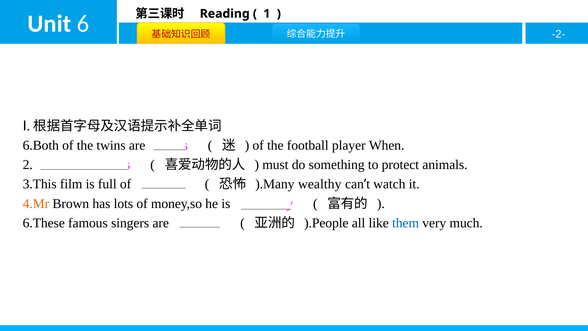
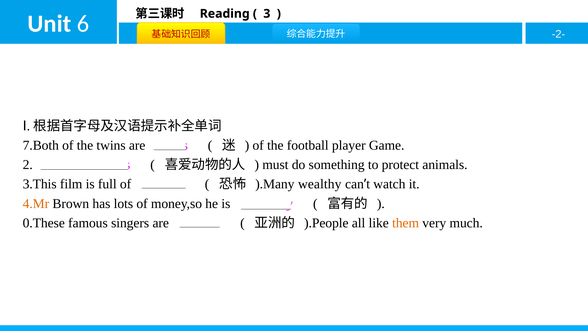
1: 1 -> 3
6.Both: 6.Both -> 7.Both
When: When -> Game
6.These: 6.These -> 0.These
them colour: blue -> orange
